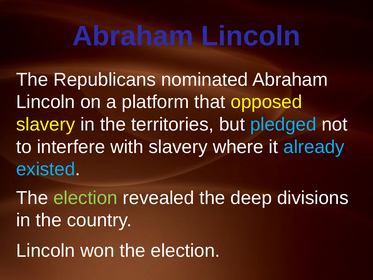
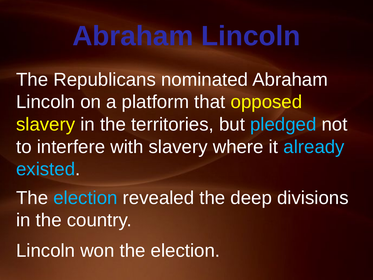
election at (85, 198) colour: light green -> light blue
